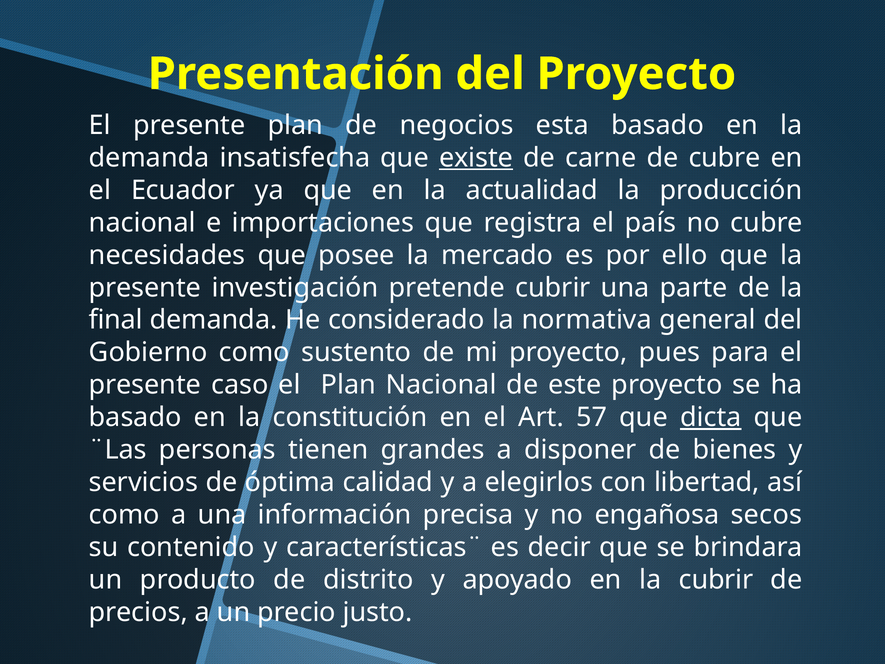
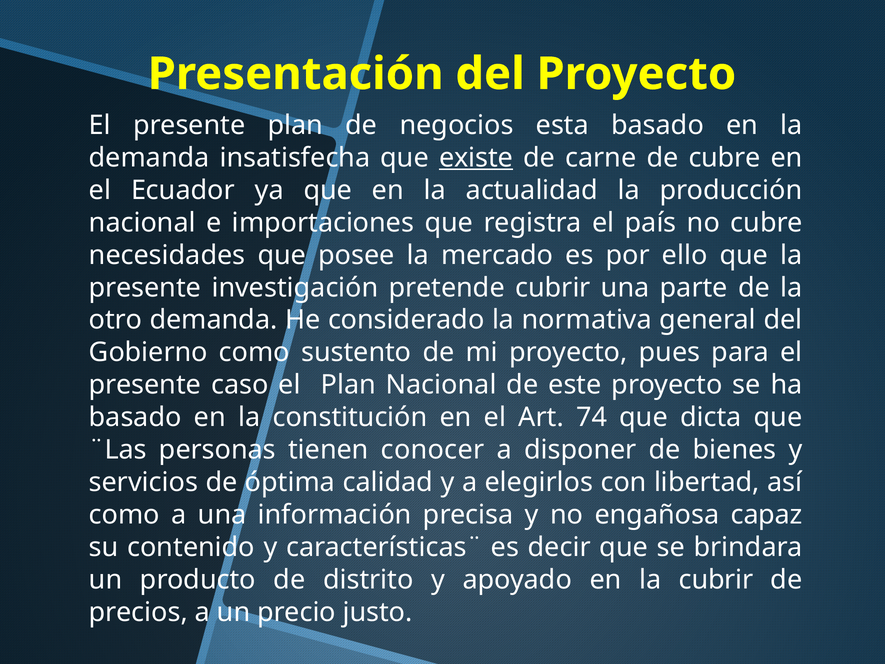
final: final -> otro
57: 57 -> 74
dicta underline: present -> none
grandes: grandes -> conocer
secos: secos -> capaz
